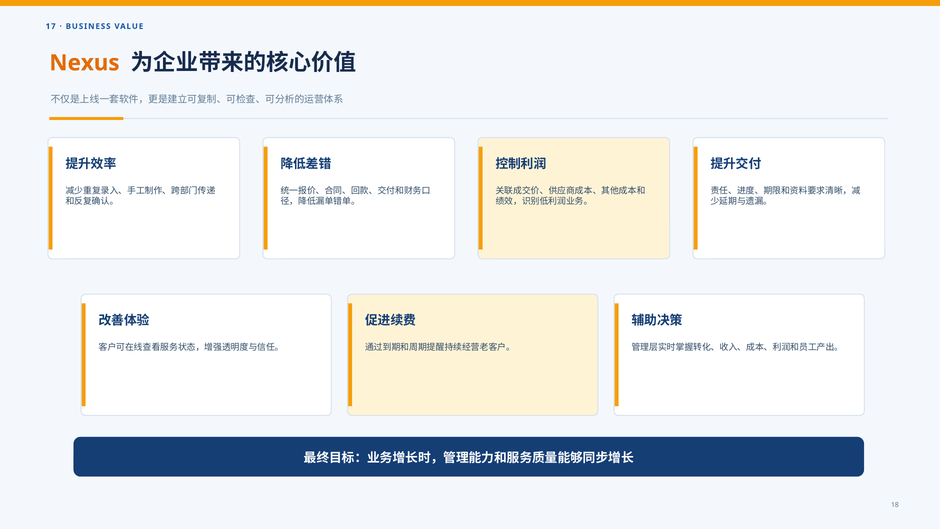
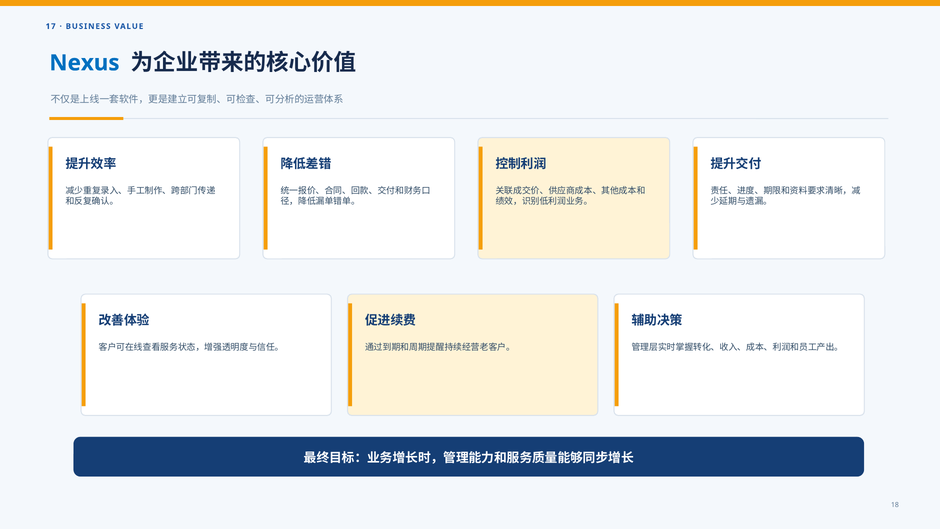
Nexus colour: orange -> blue
